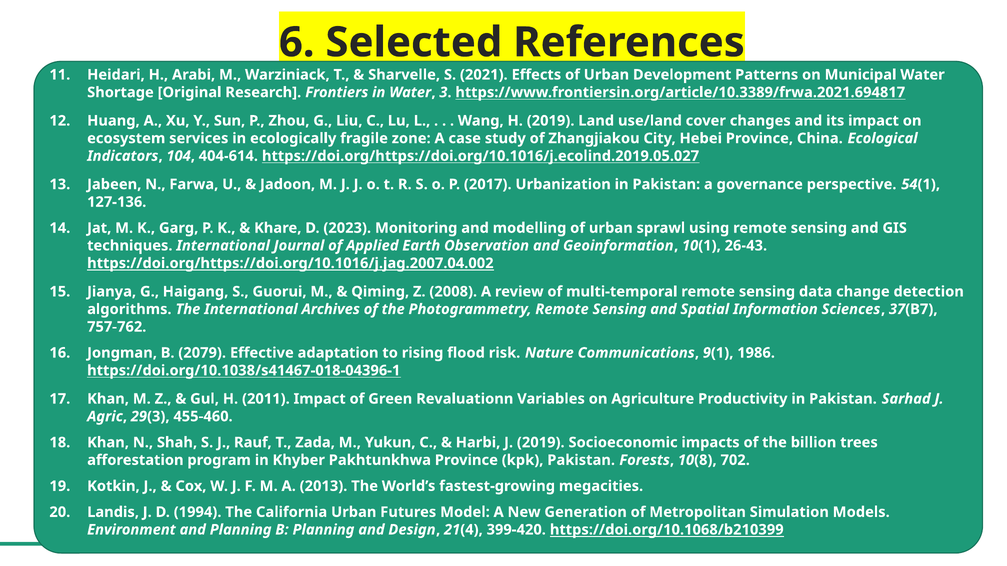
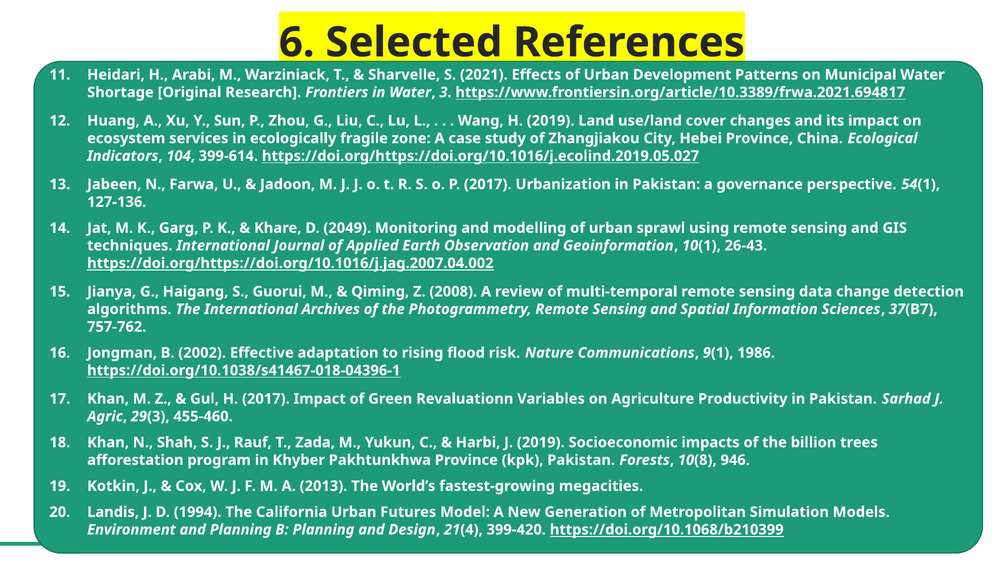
404-614: 404-614 -> 399-614
2023: 2023 -> 2049
2079: 2079 -> 2002
H 2011: 2011 -> 2017
702: 702 -> 946
